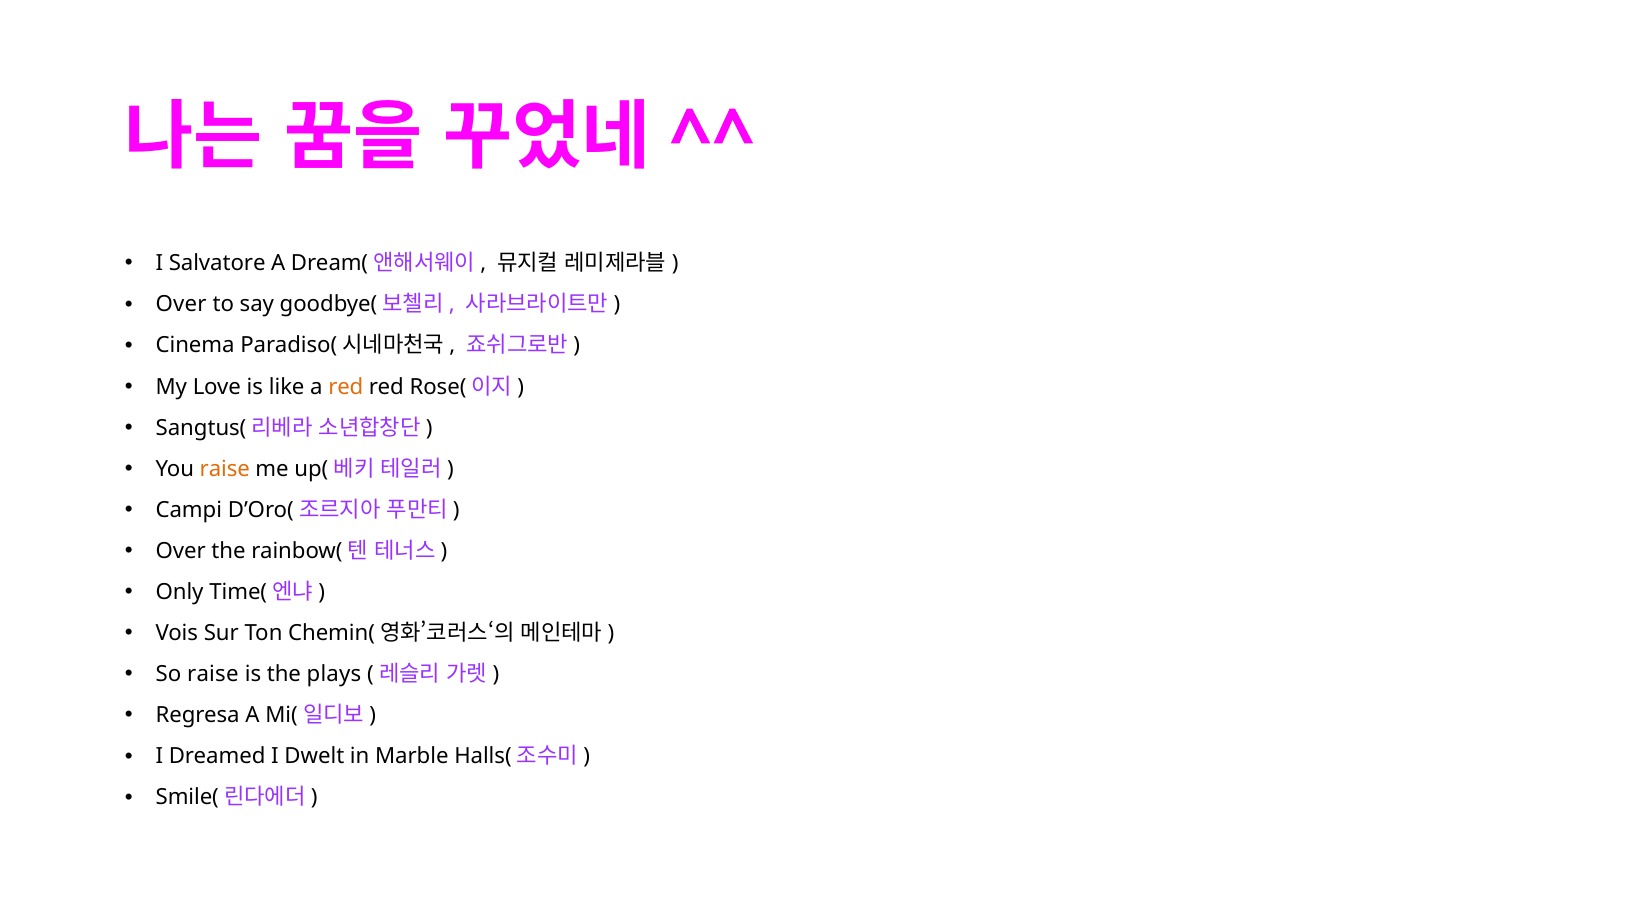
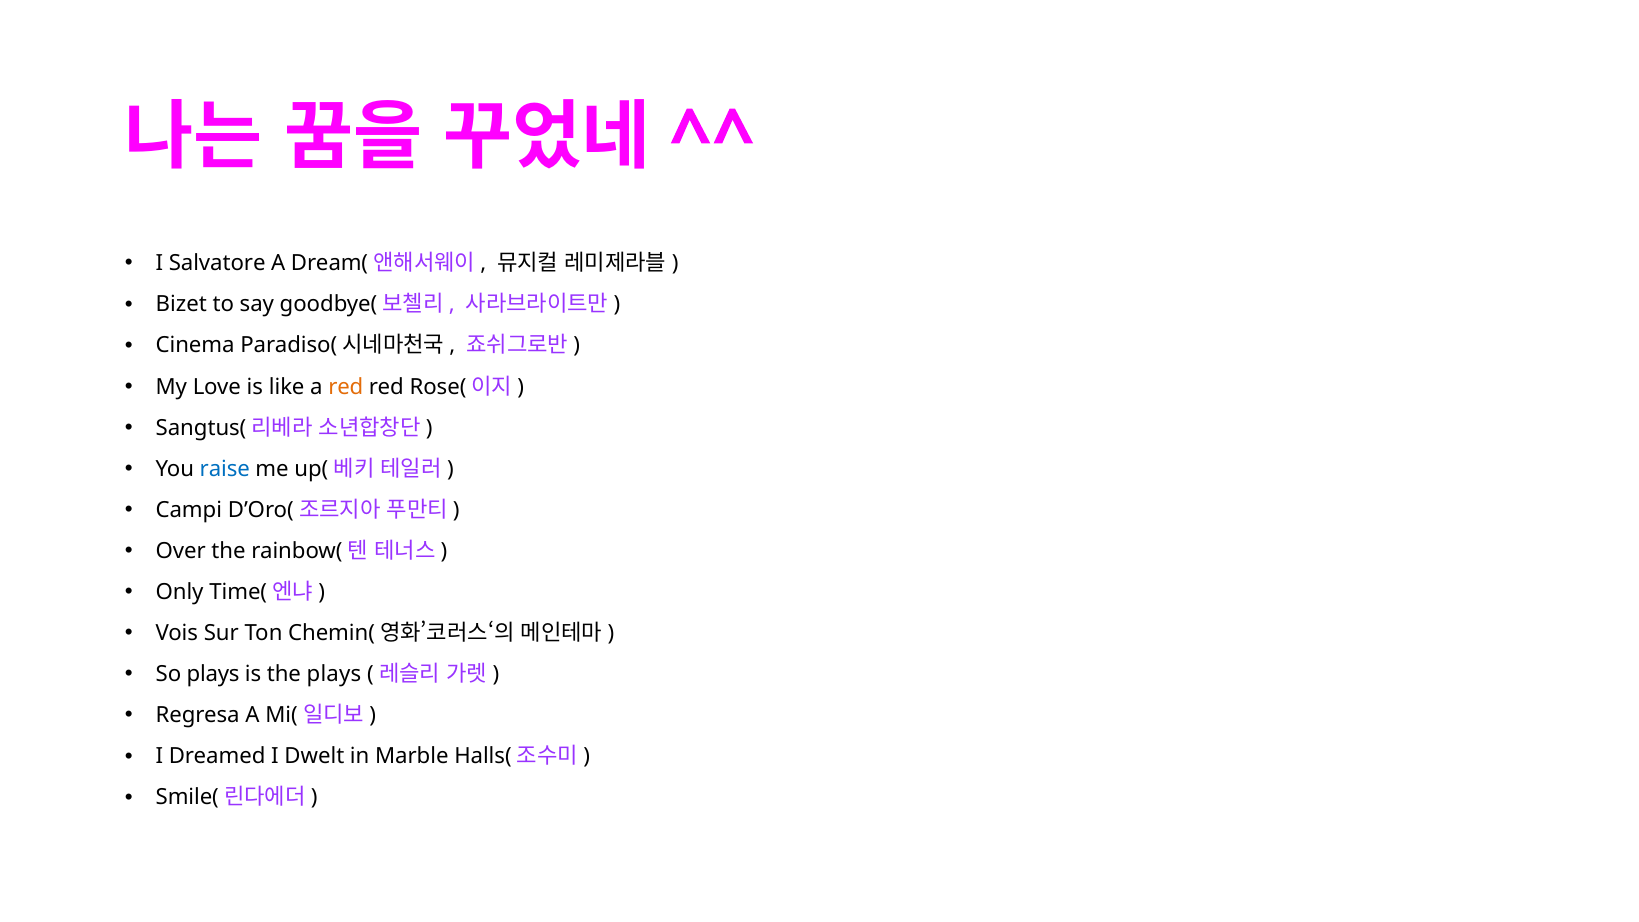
Over at (181, 305): Over -> Bizet
raise at (225, 469) colour: orange -> blue
So raise: raise -> plays
